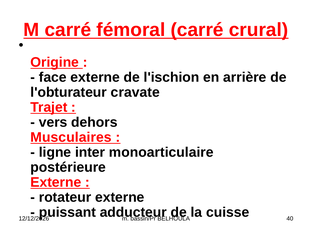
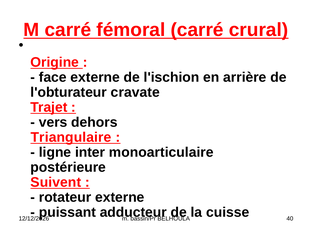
Musculaires: Musculaires -> Triangulaire
Externe at (56, 182): Externe -> Suivent
